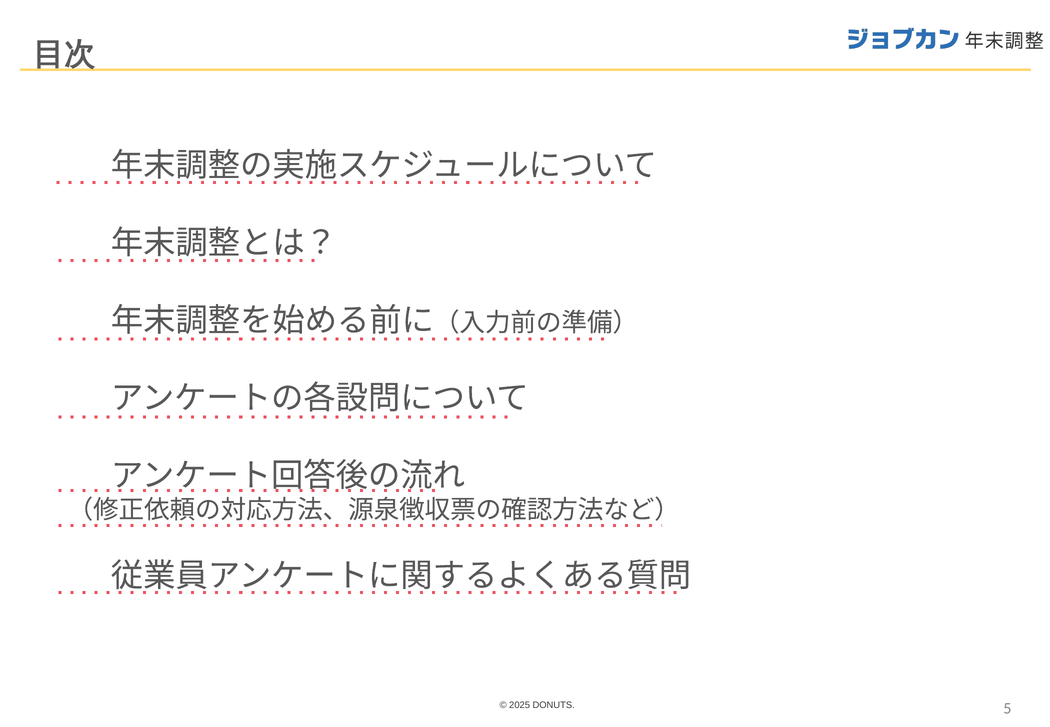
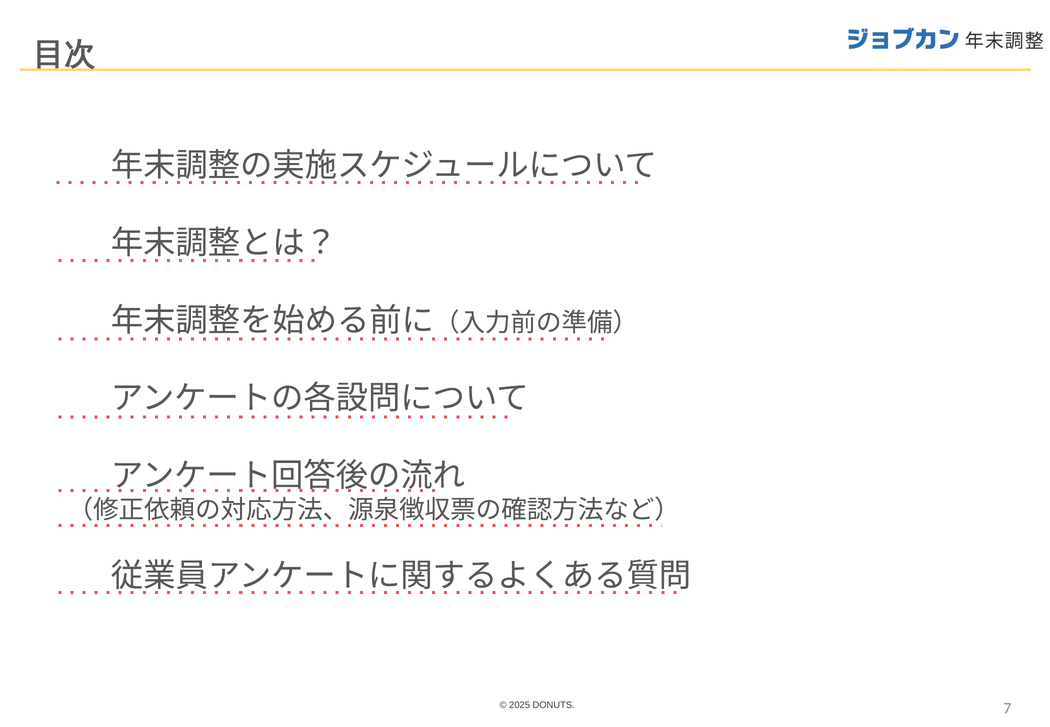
5: 5 -> 7
